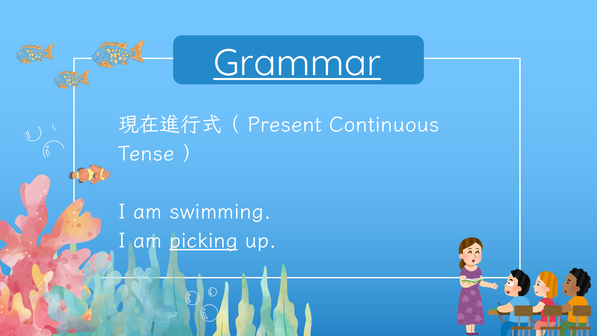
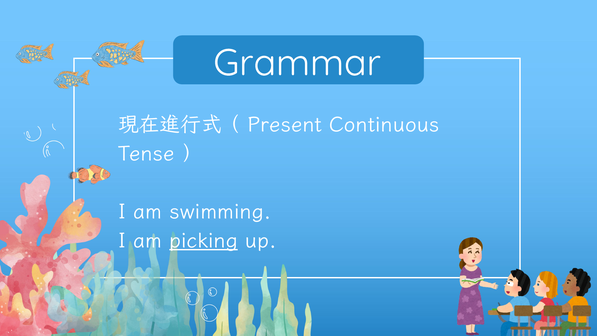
Grammar underline: present -> none
